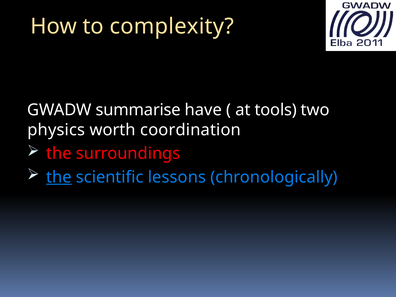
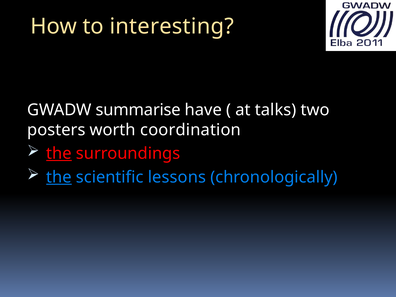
complexity: complexity -> interesting
tools: tools -> talks
physics: physics -> posters
the at (59, 154) underline: none -> present
